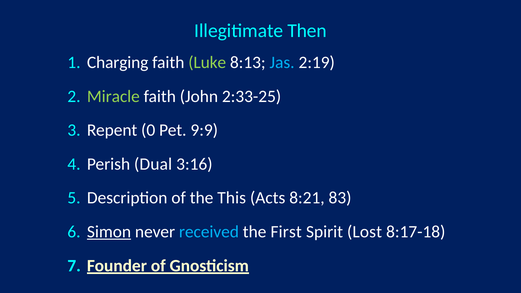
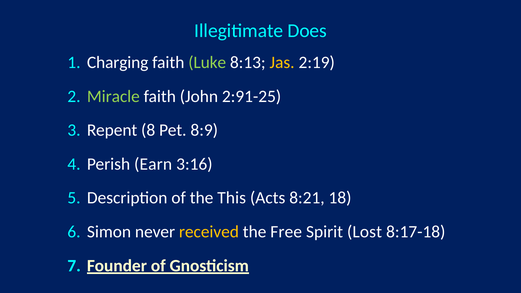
Then: Then -> Does
Jas colour: light blue -> yellow
2:33-25: 2:33-25 -> 2:91-25
0: 0 -> 8
9:9: 9:9 -> 8:9
Dual: Dual -> Earn
83: 83 -> 18
Simon underline: present -> none
received colour: light blue -> yellow
First: First -> Free
